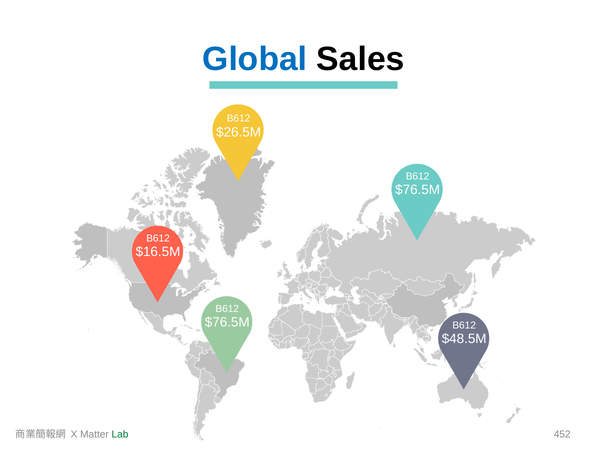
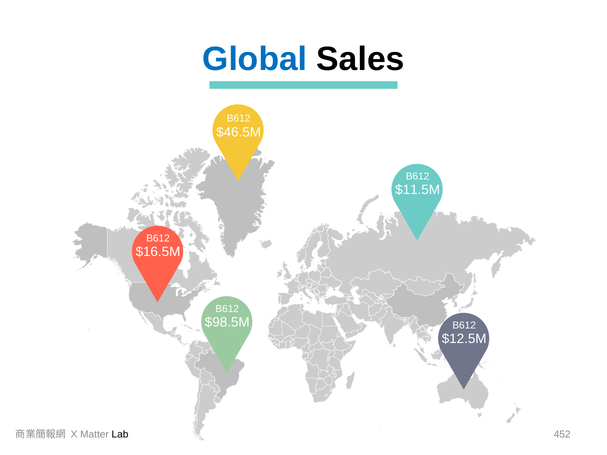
$26.5M: $26.5M -> $46.5M
$76.5M at (418, 190): $76.5M -> $11.5M
$76.5M at (227, 323): $76.5M -> $98.5M
$48.5M: $48.5M -> $12.5M
Lab colour: green -> black
